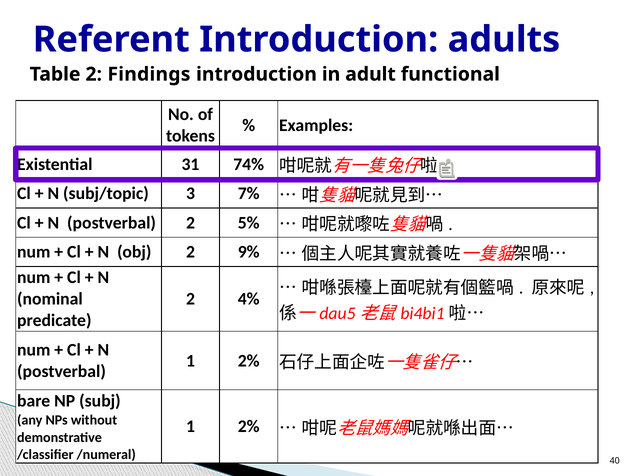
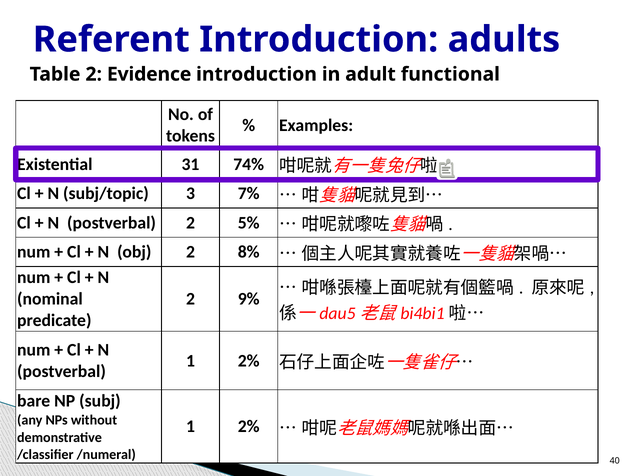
Findings: Findings -> Evidence
9%: 9% -> 8%
4%: 4% -> 9%
